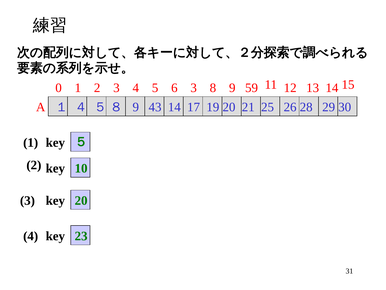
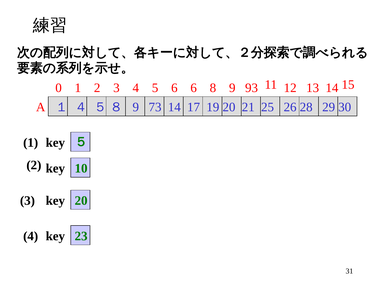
5 3: 3 -> 6
59: 59 -> 93
43: 43 -> 73
